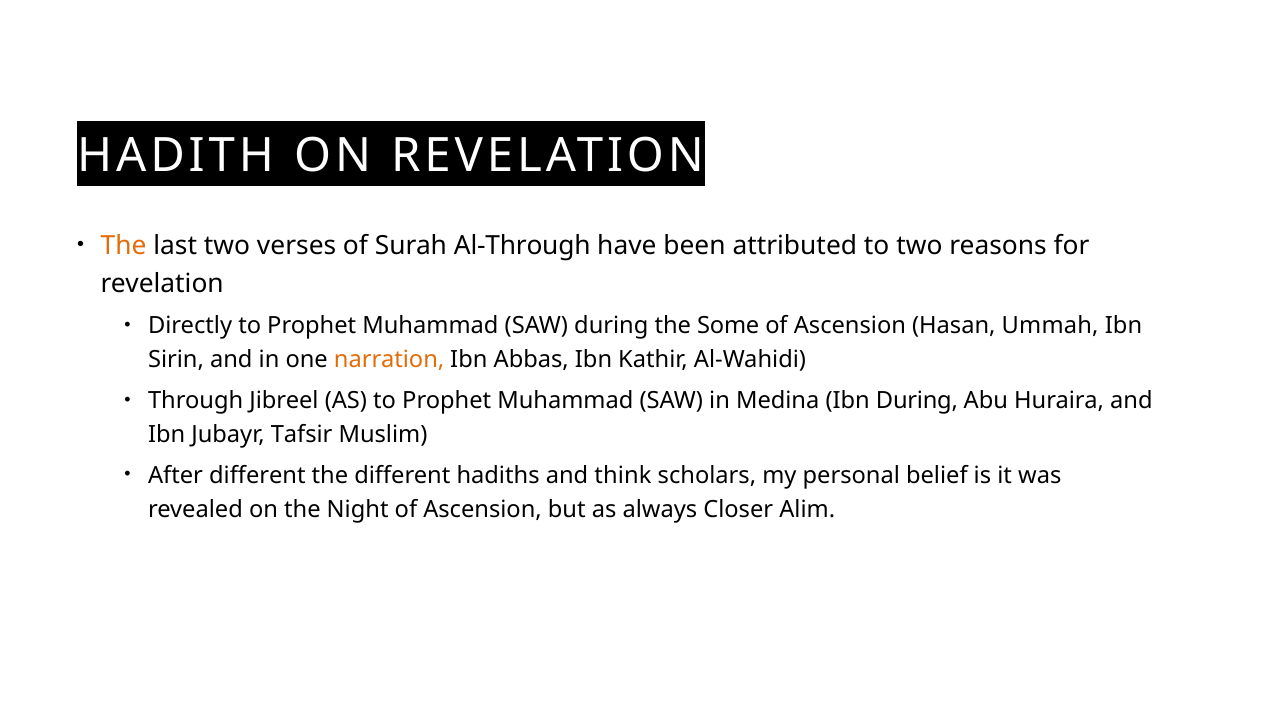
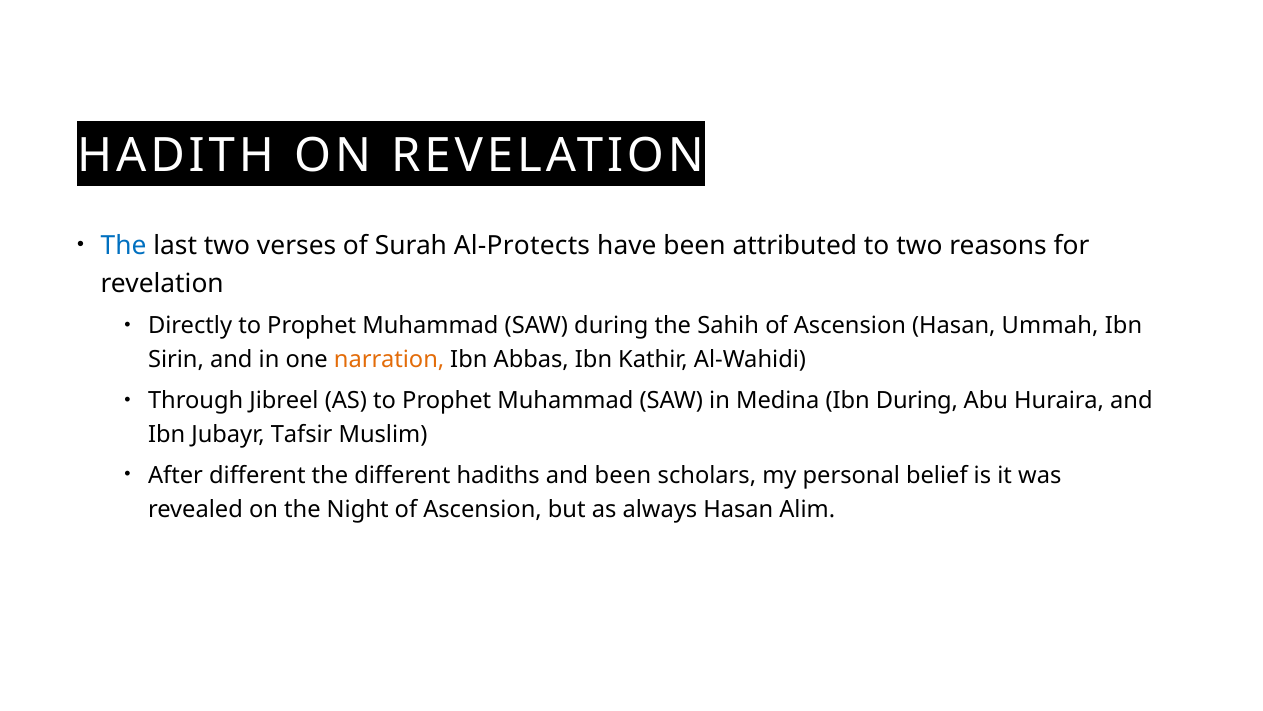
The at (124, 246) colour: orange -> blue
Al-Through: Al-Through -> Al-Protects
Some: Some -> Sahih
and think: think -> been
always Closer: Closer -> Hasan
